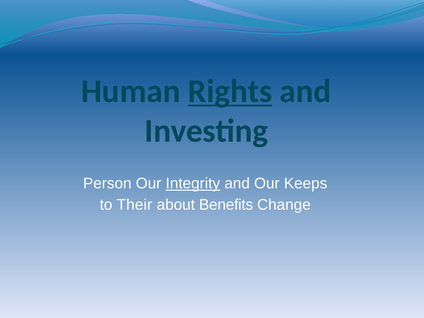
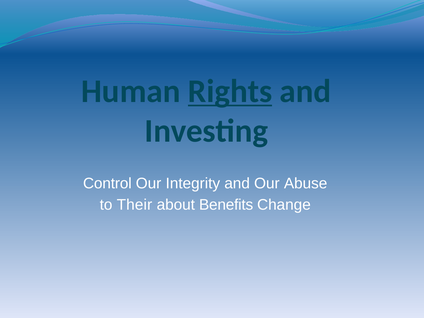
Person: Person -> Control
Integrity underline: present -> none
Keeps: Keeps -> Abuse
